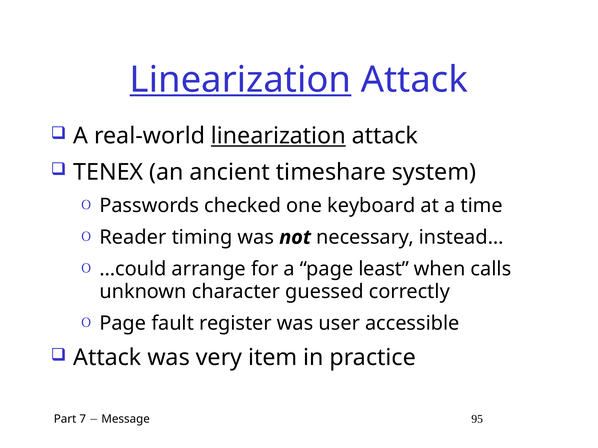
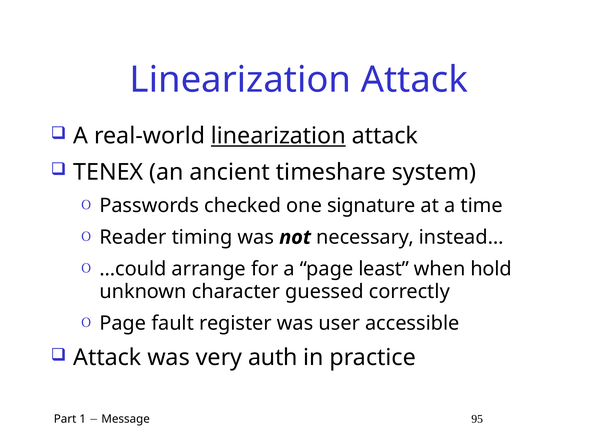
Linearization at (240, 80) underline: present -> none
keyboard: keyboard -> signature
calls: calls -> hold
item: item -> auth
7: 7 -> 1
